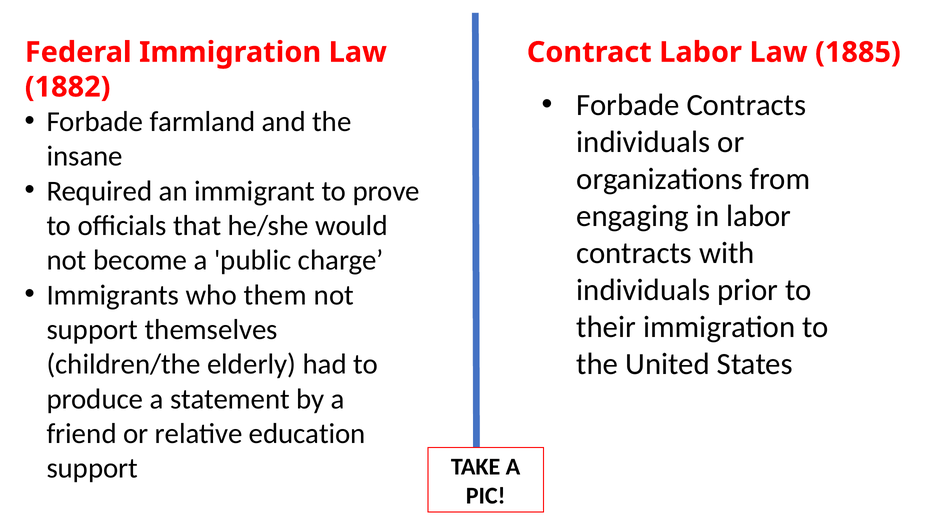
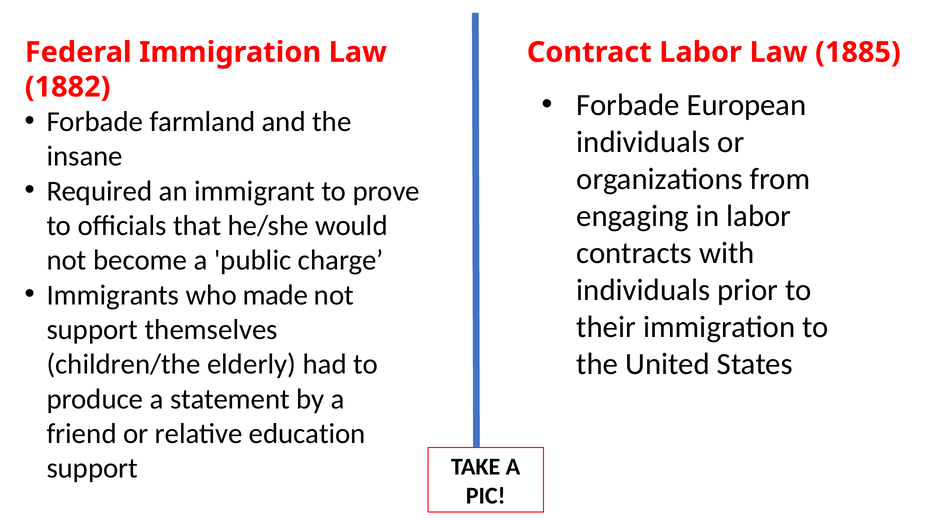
Forbade Contracts: Contracts -> European
them: them -> made
